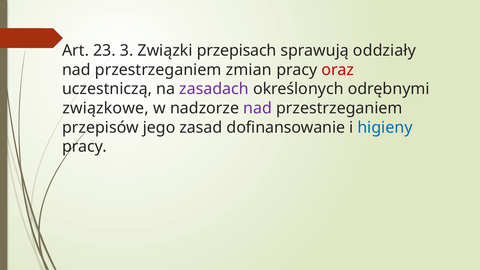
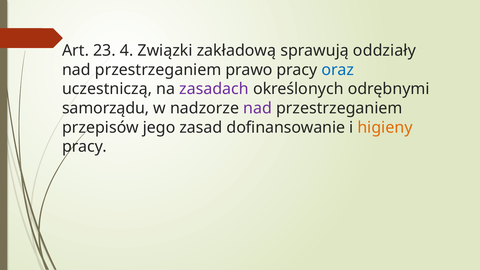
3: 3 -> 4
przepisach: przepisach -> zakładową
zmian: zmian -> prawo
oraz colour: red -> blue
związkowe: związkowe -> samorządu
higieny colour: blue -> orange
